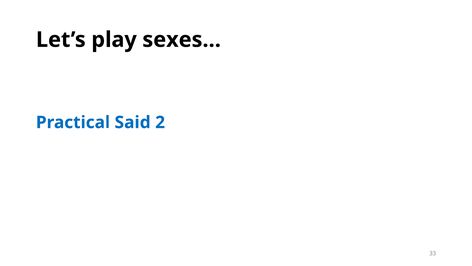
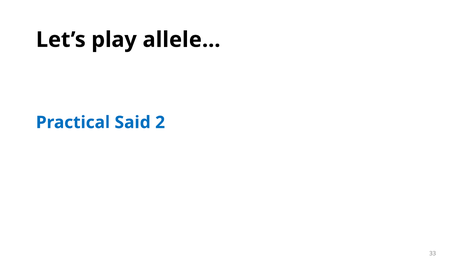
sexes…: sexes… -> allele…
